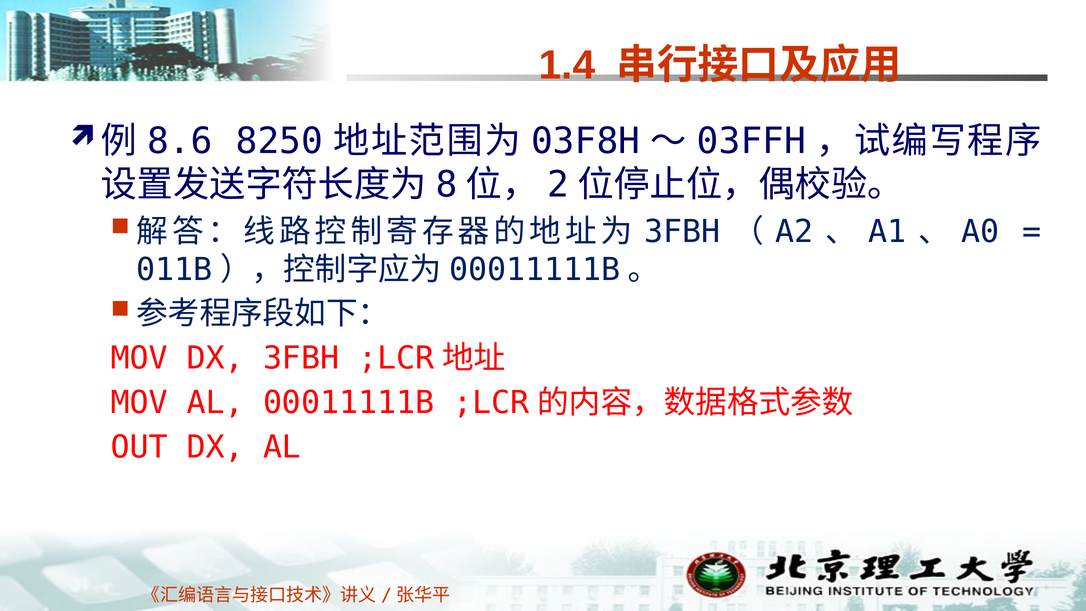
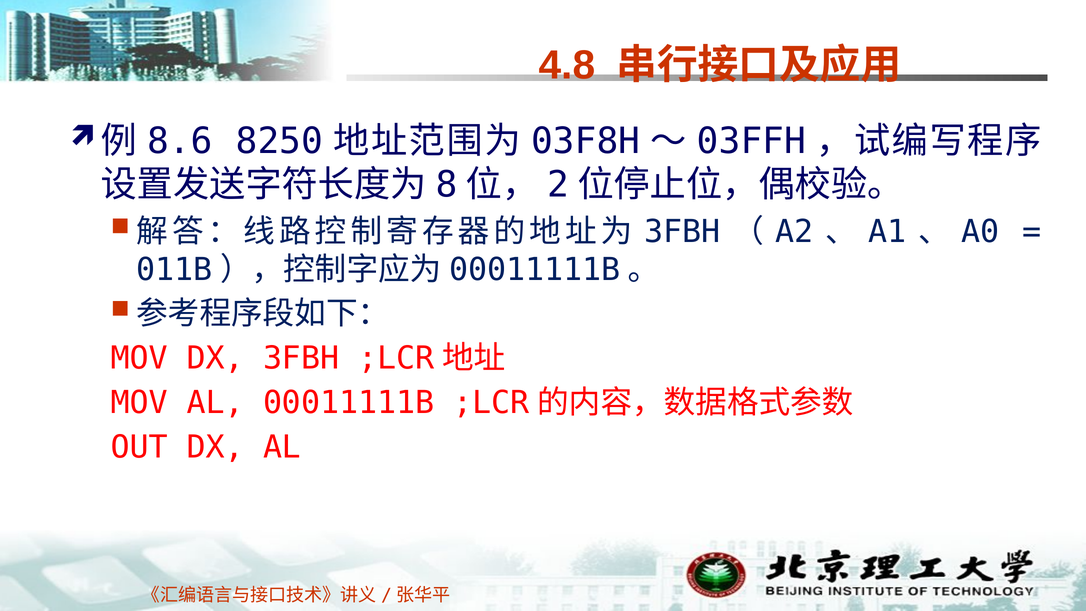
1.4: 1.4 -> 4.8
